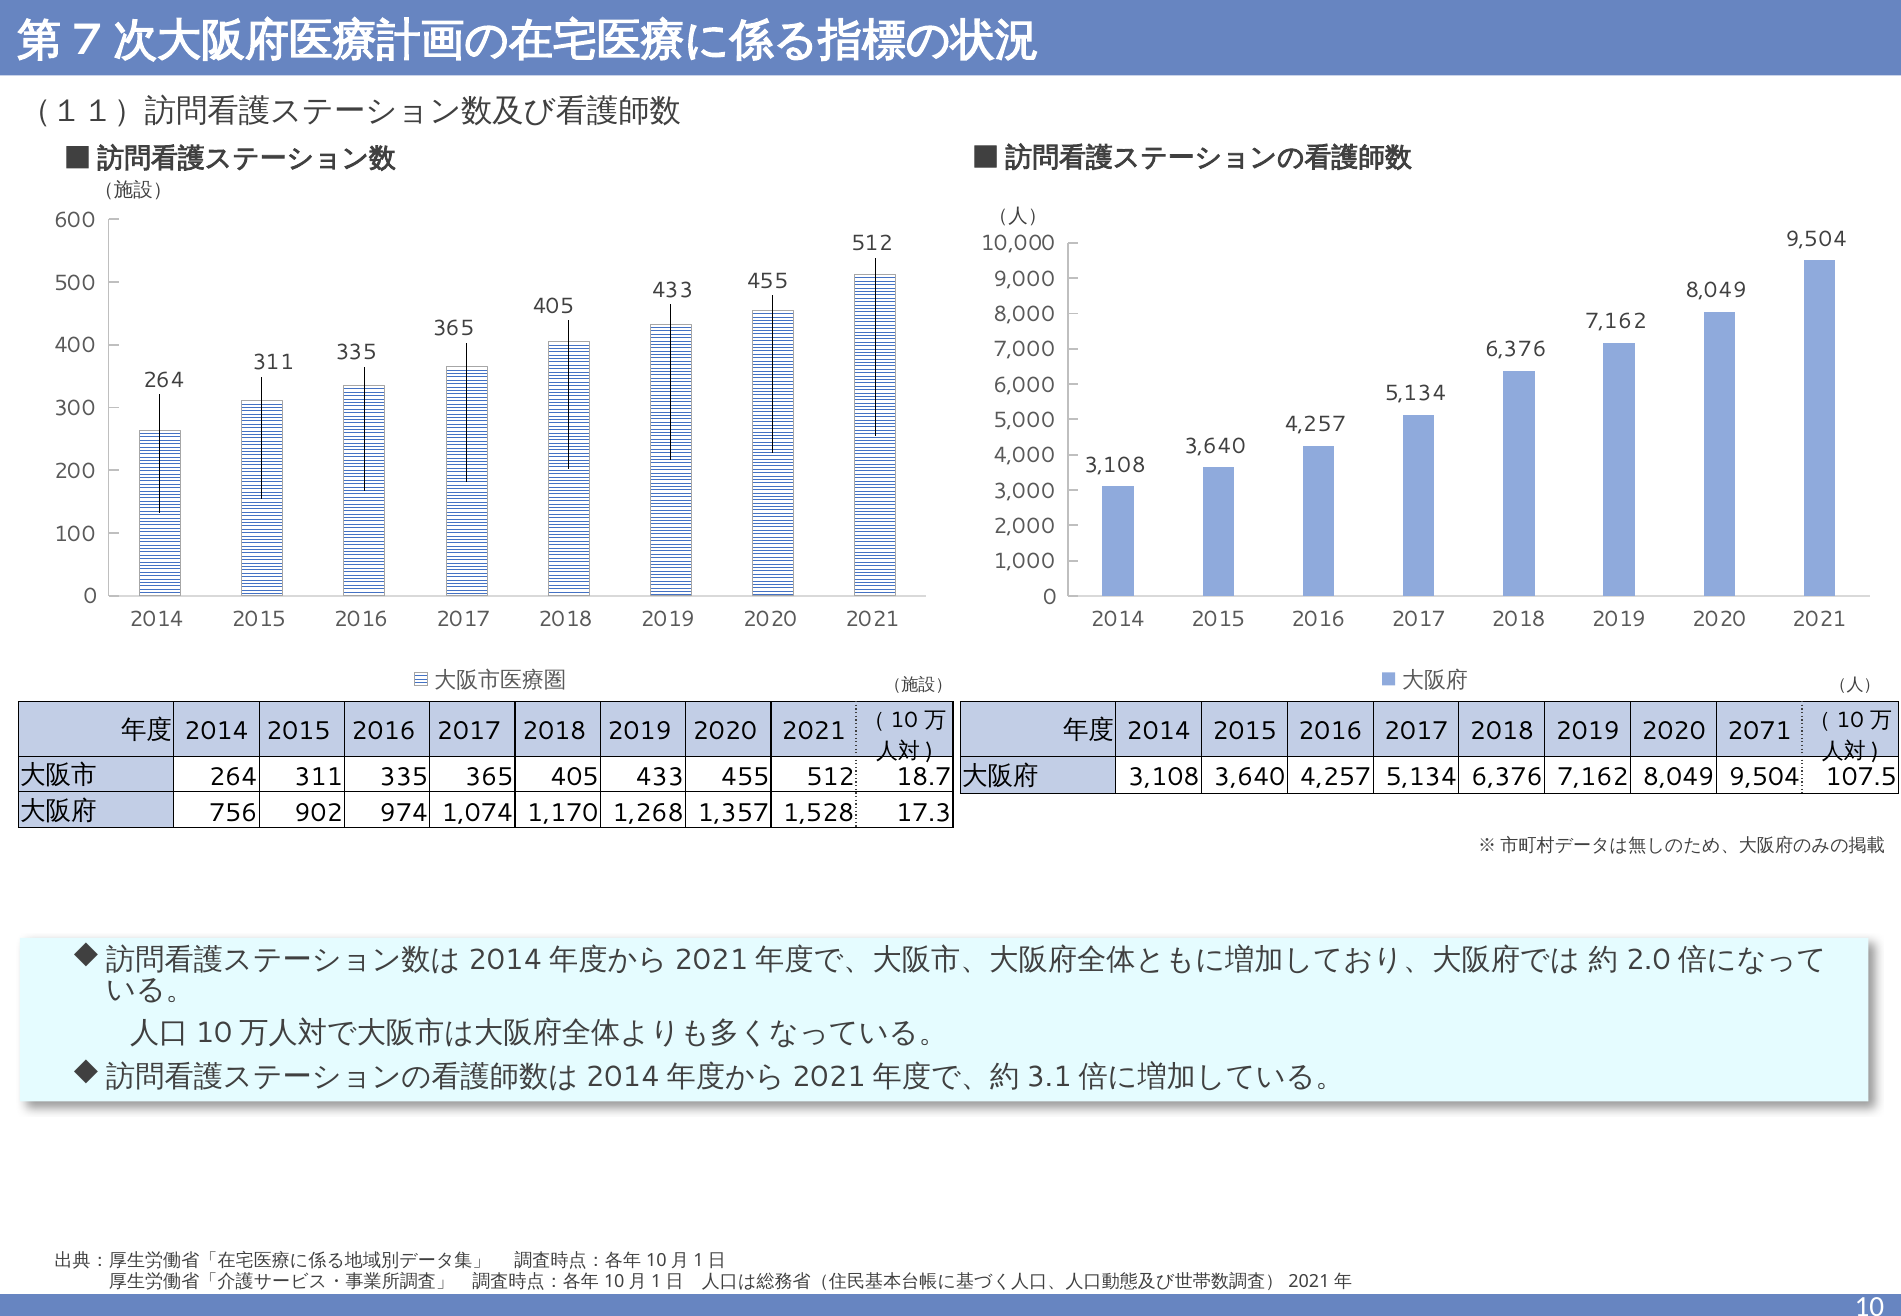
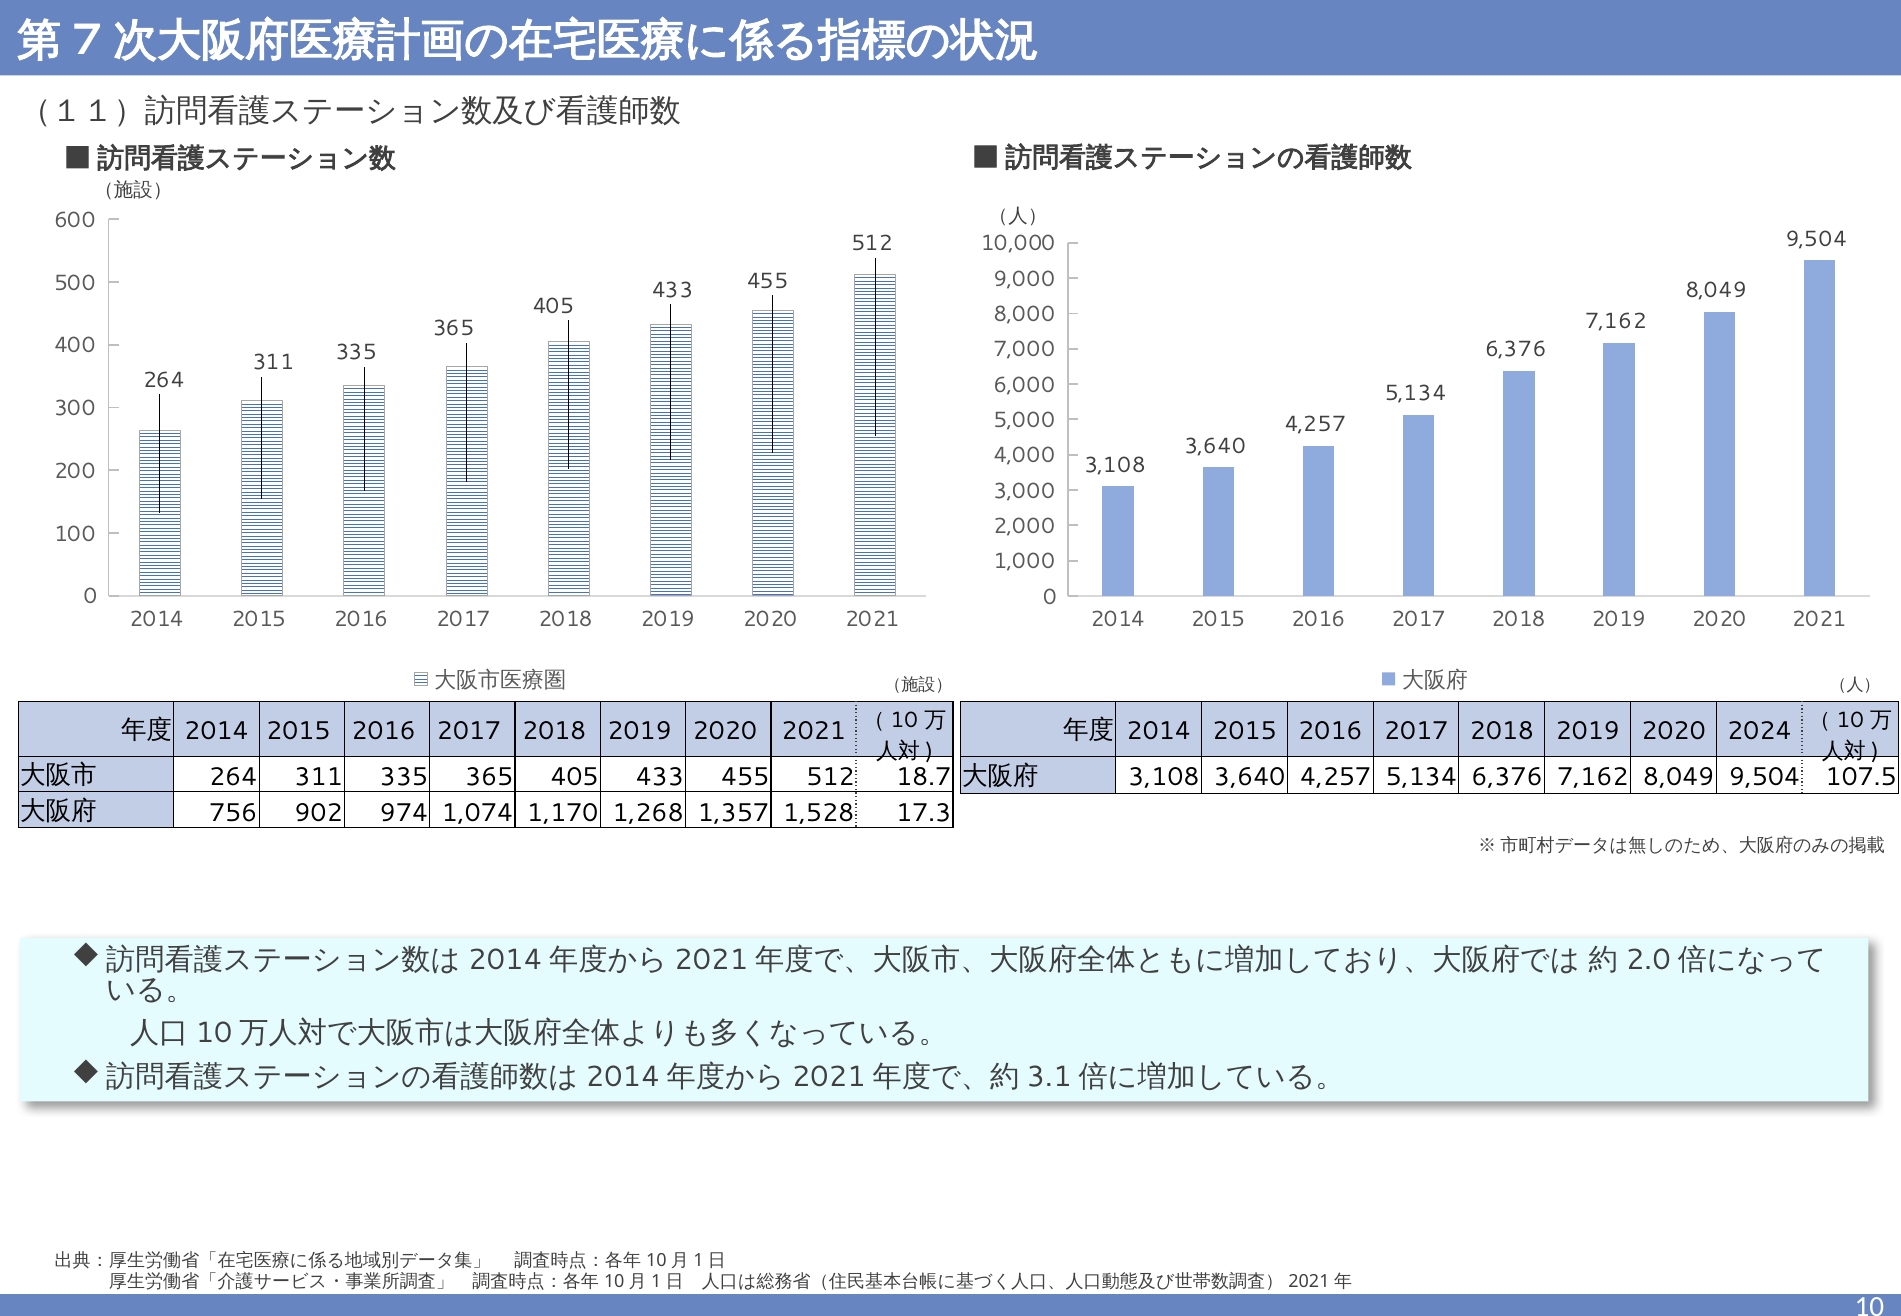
2071: 2071 -> 2024
